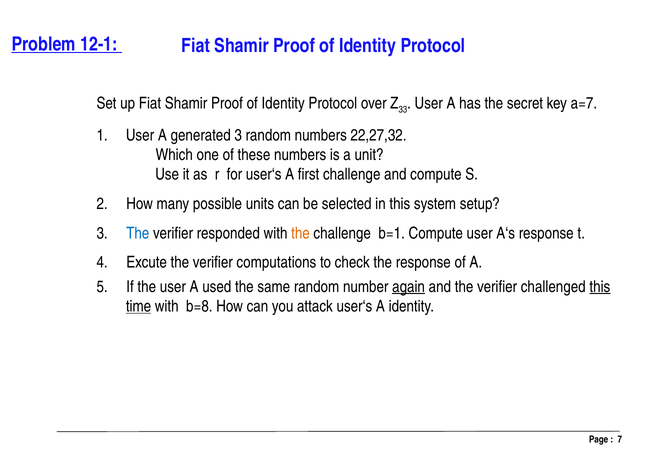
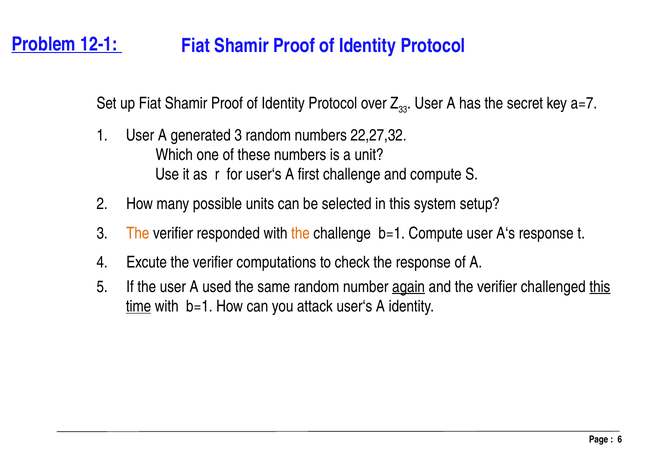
The at (138, 233) colour: blue -> orange
with b=8: b=8 -> b=1
7: 7 -> 6
